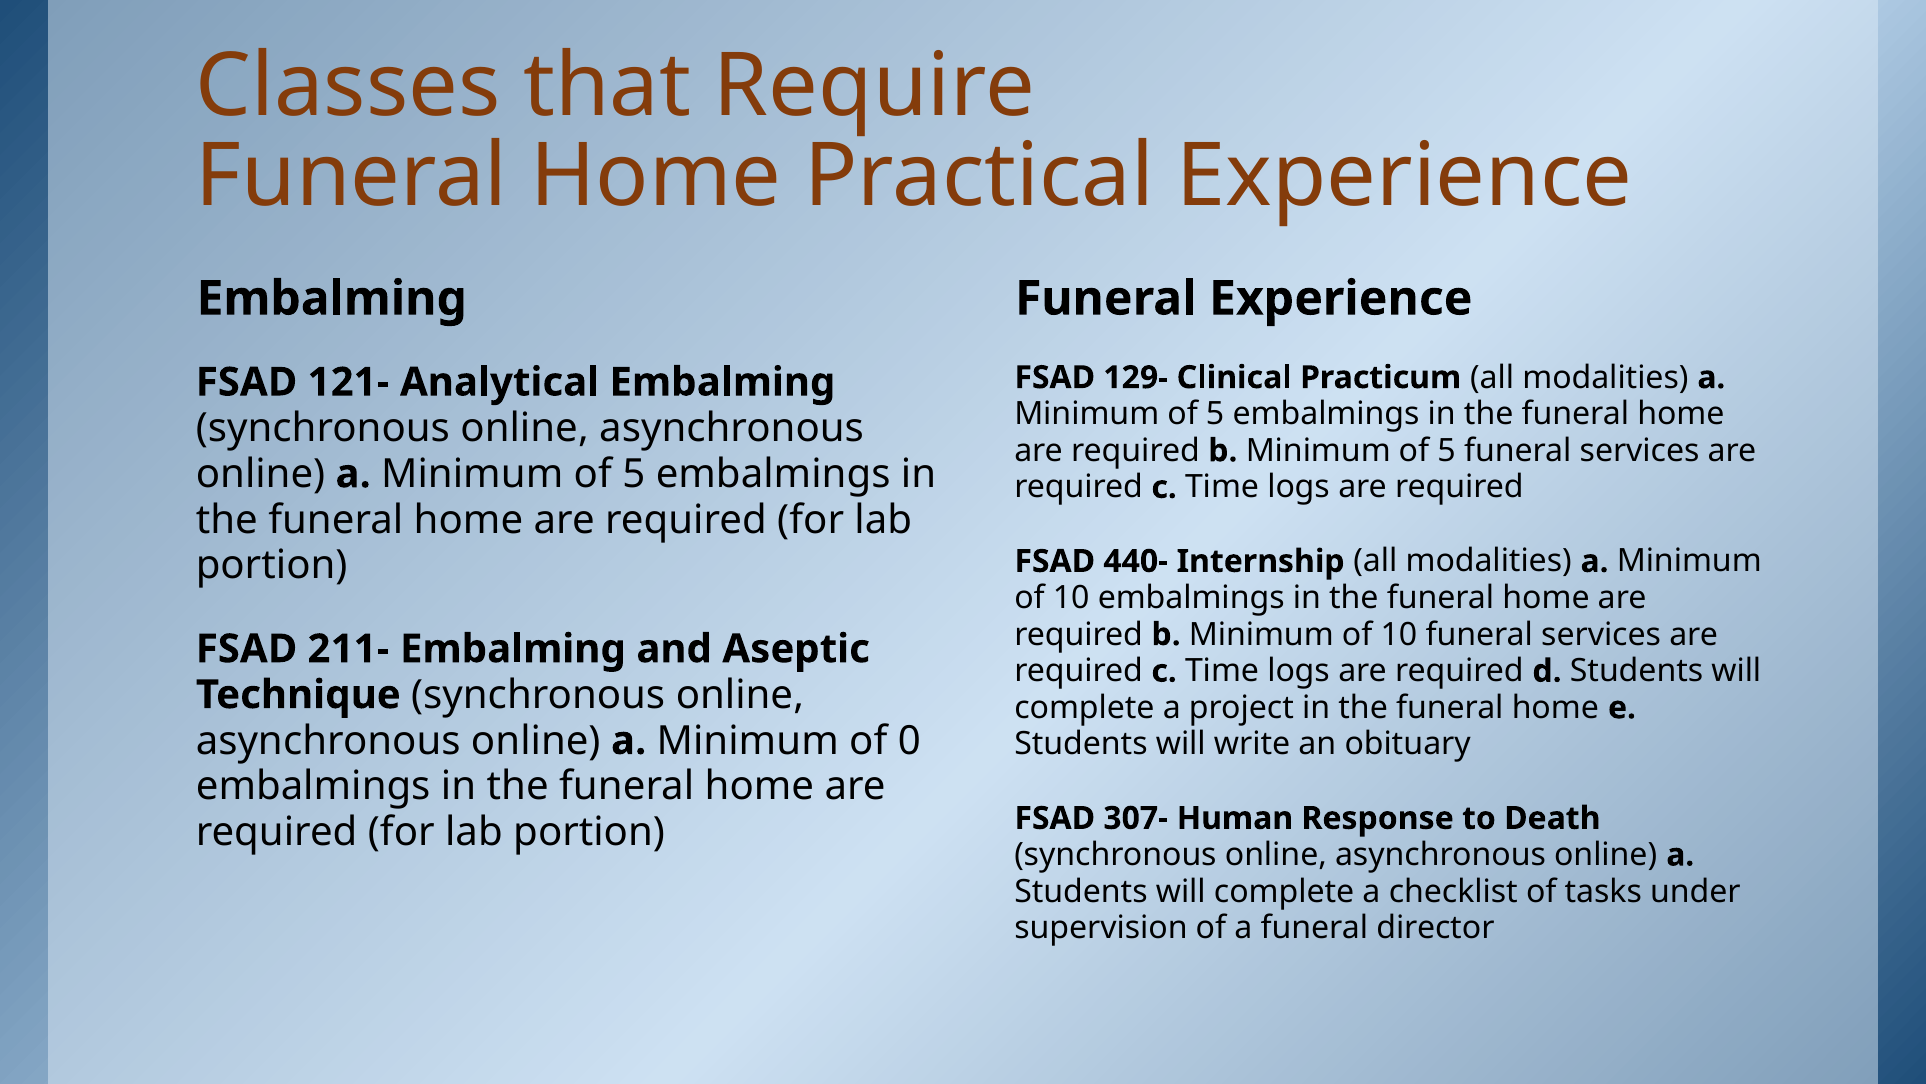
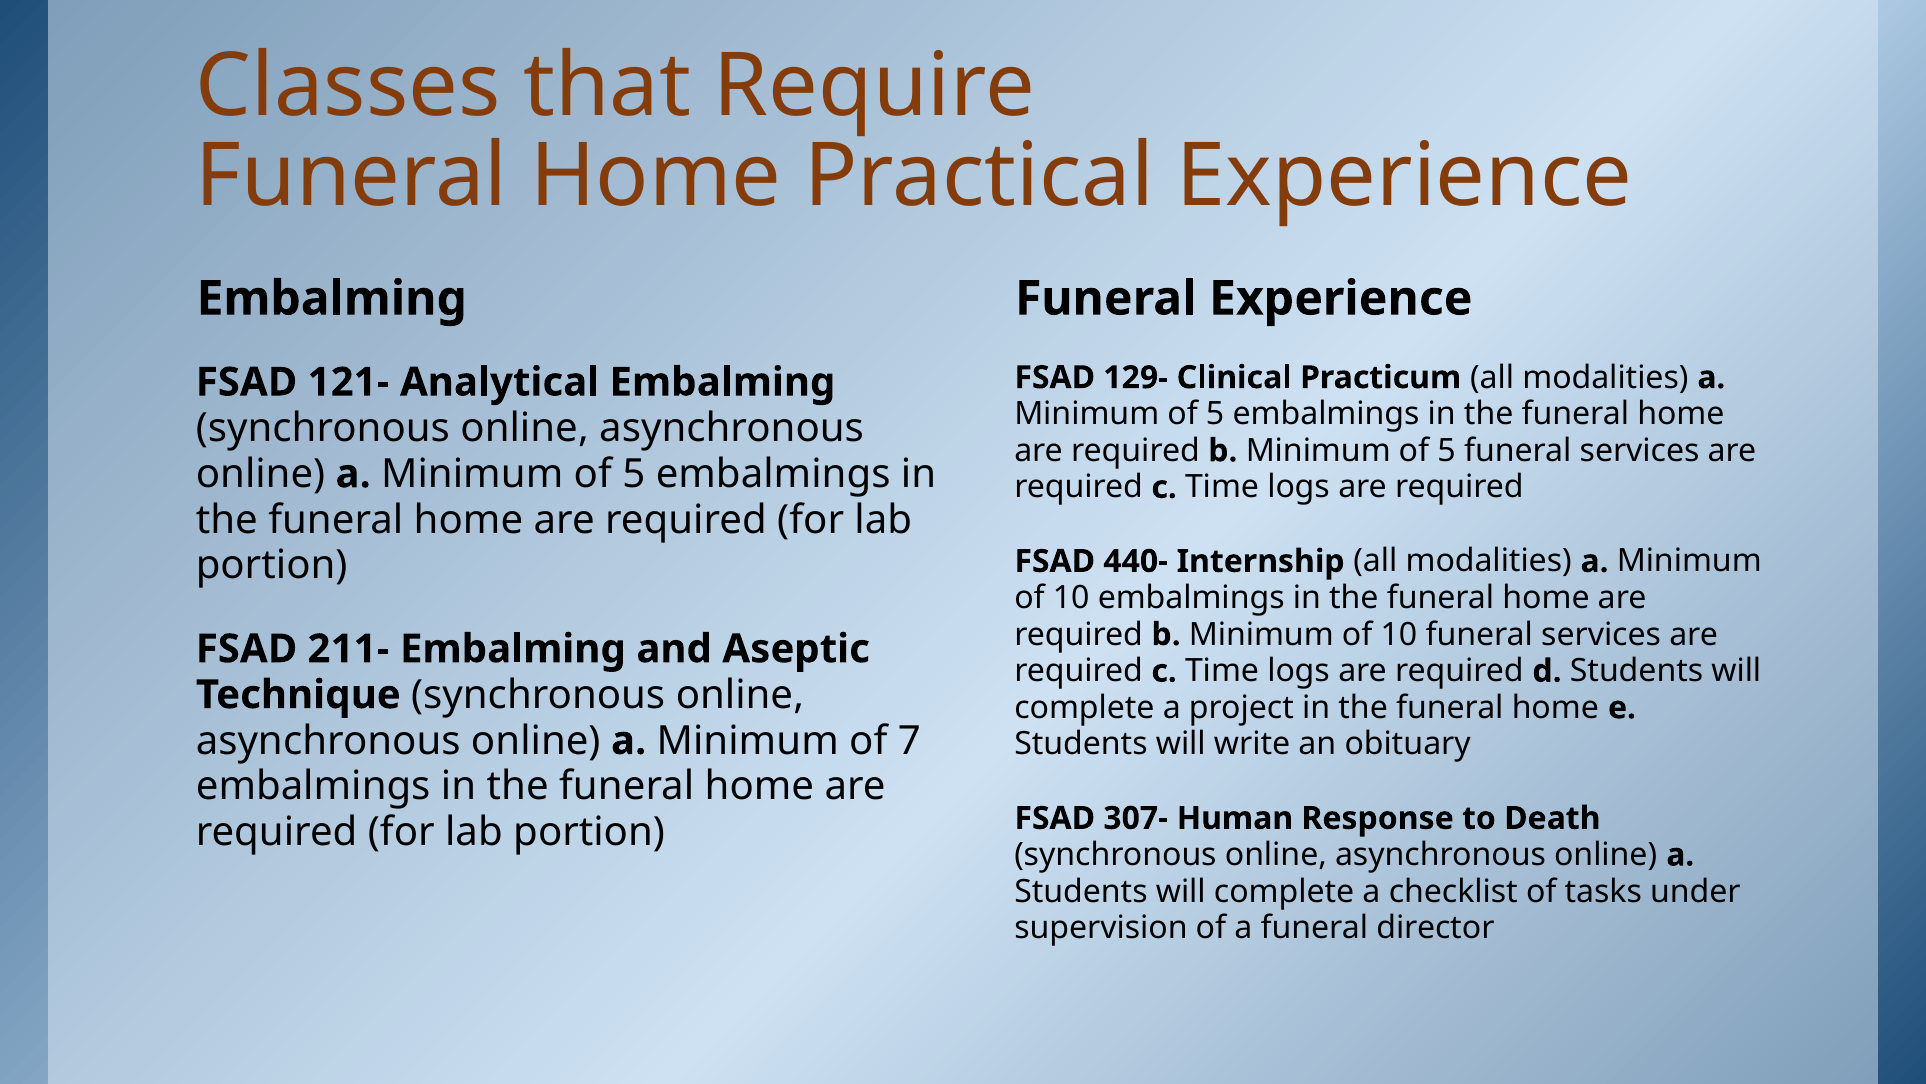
0: 0 -> 7
